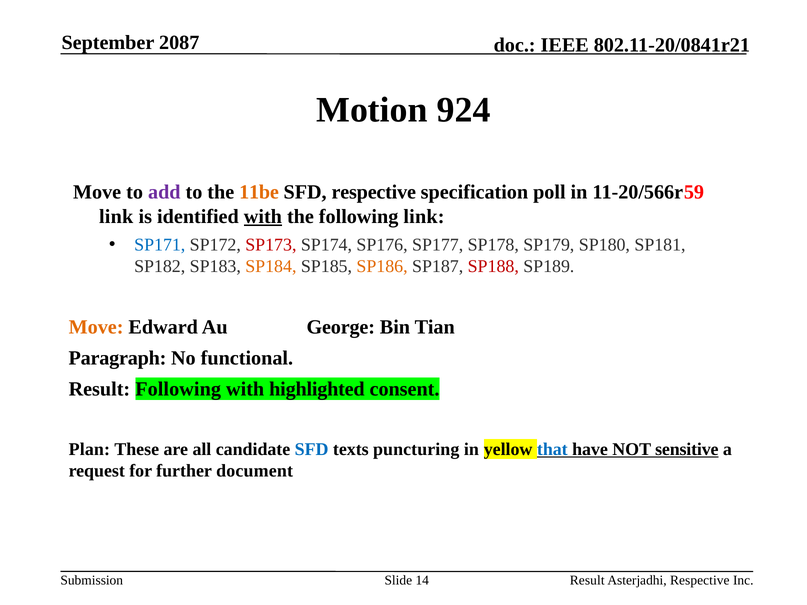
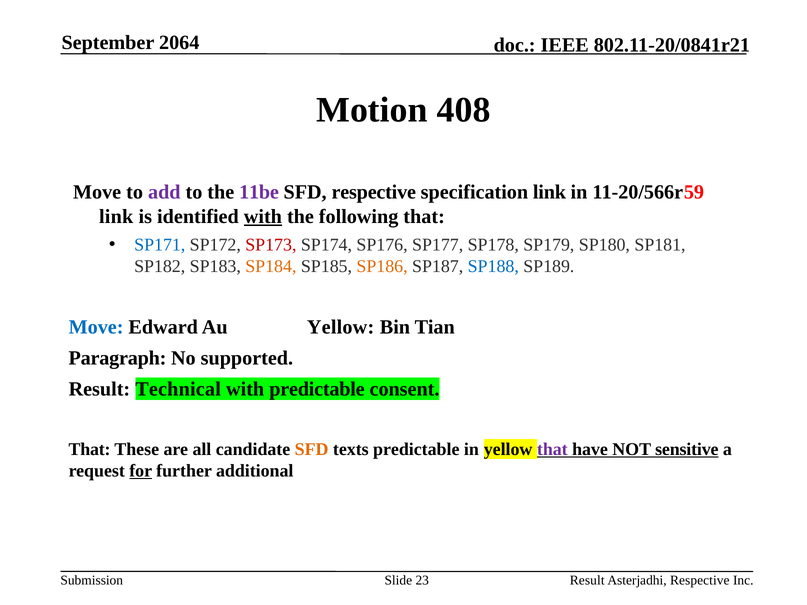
2087: 2087 -> 2064
924: 924 -> 408
11be colour: orange -> purple
specification poll: poll -> link
following link: link -> that
SP188 colour: red -> blue
Move at (96, 327) colour: orange -> blue
Au George: George -> Yellow
functional: functional -> supported
Result Following: Following -> Technical
with highlighted: highlighted -> predictable
Plan at (89, 449): Plan -> That
SFD at (312, 449) colour: blue -> orange
texts puncturing: puncturing -> predictable
that at (552, 449) colour: blue -> purple
for underline: none -> present
document: document -> additional
14: 14 -> 23
